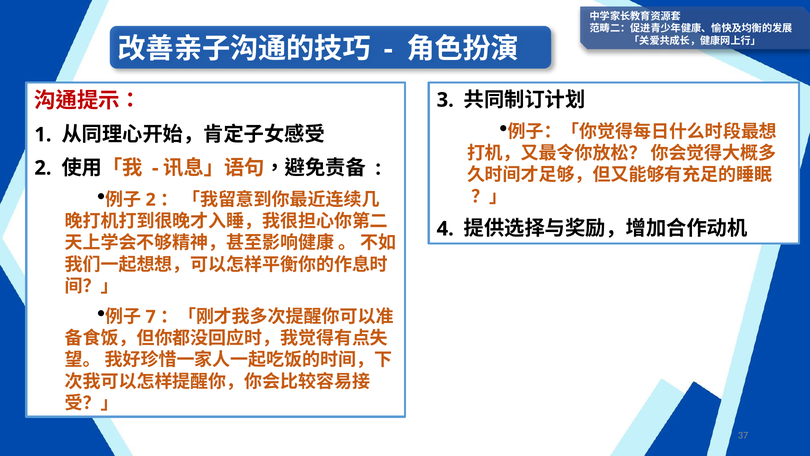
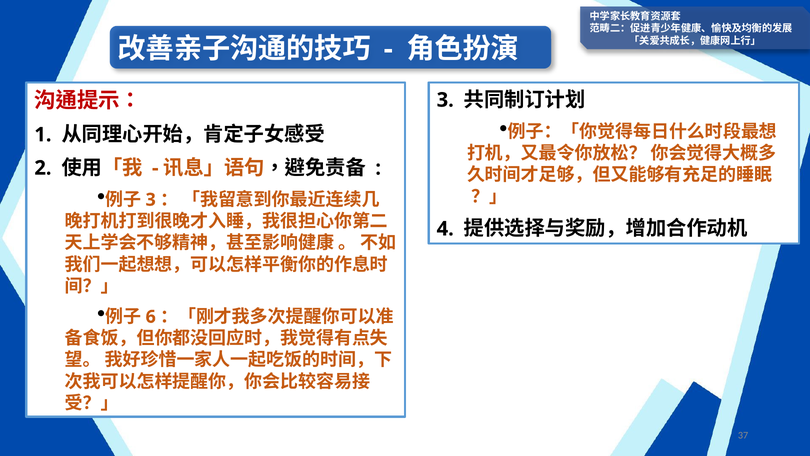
2 at (151, 200): 2 -> 3
7: 7 -> 6
